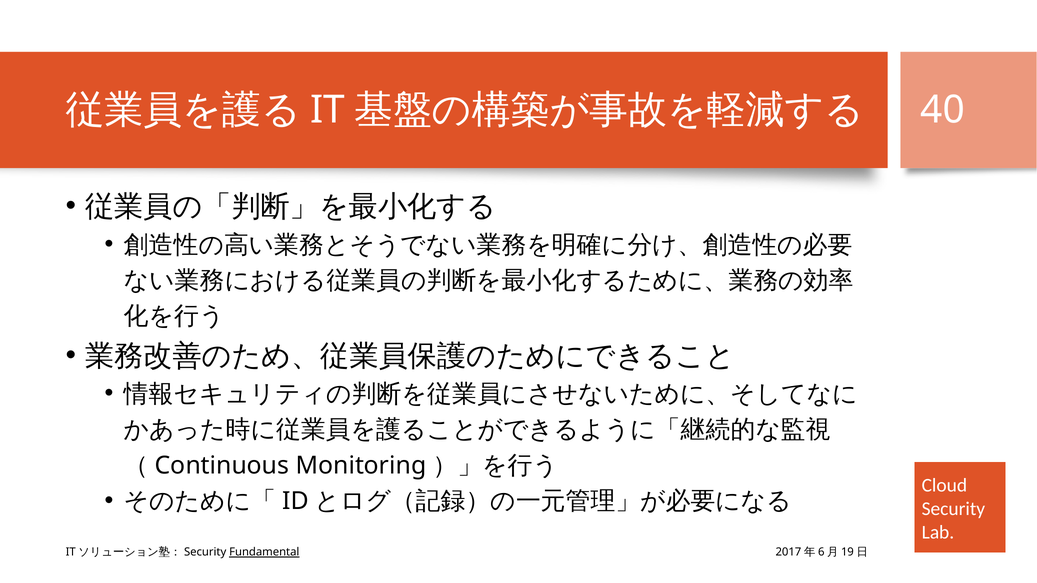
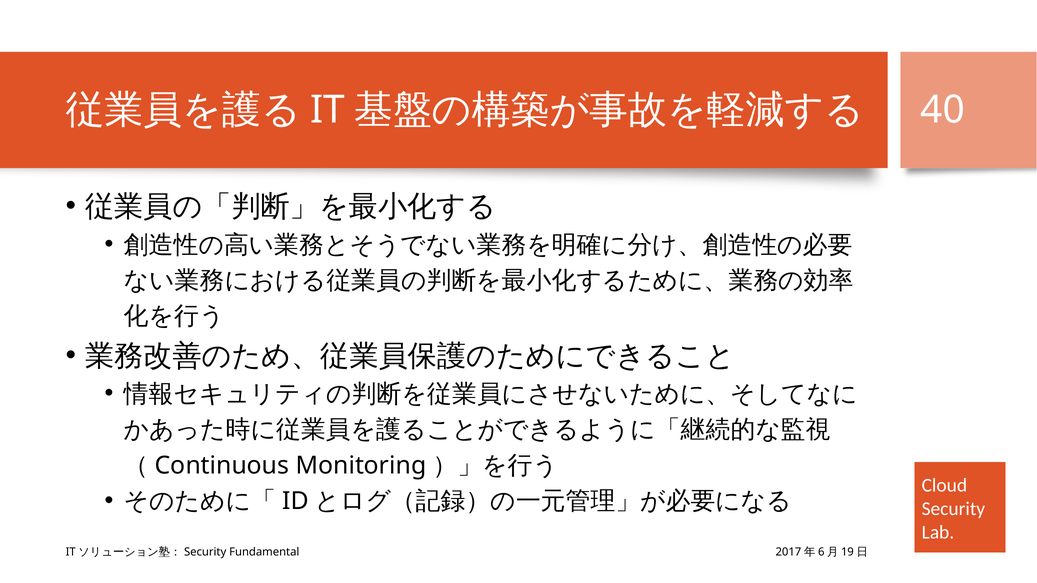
Fundamental underline: present -> none
